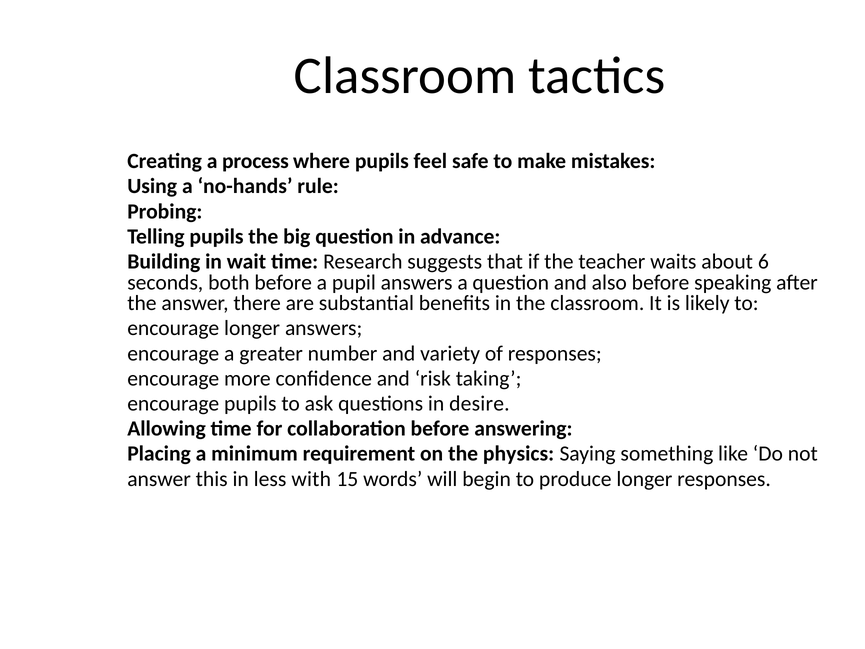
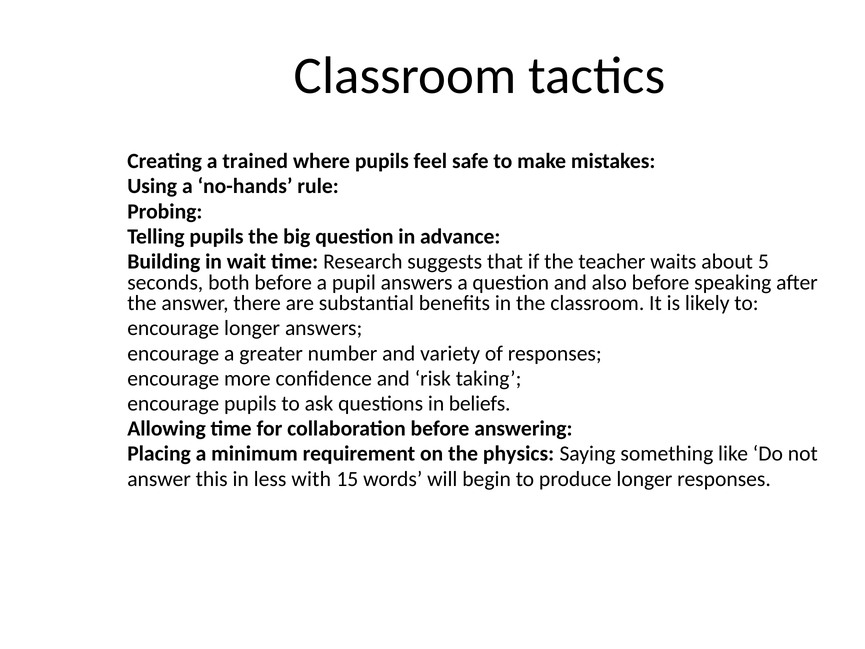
process: process -> trained
6: 6 -> 5
desire: desire -> beliefs
